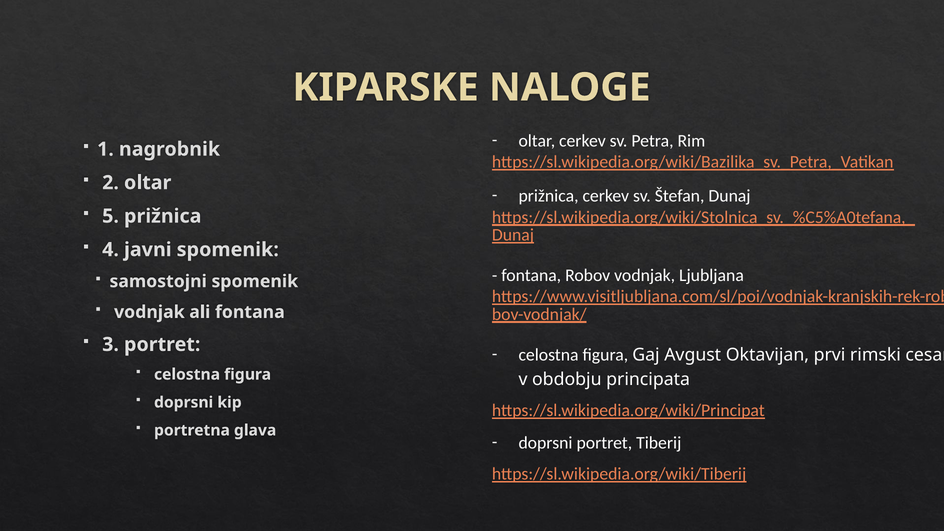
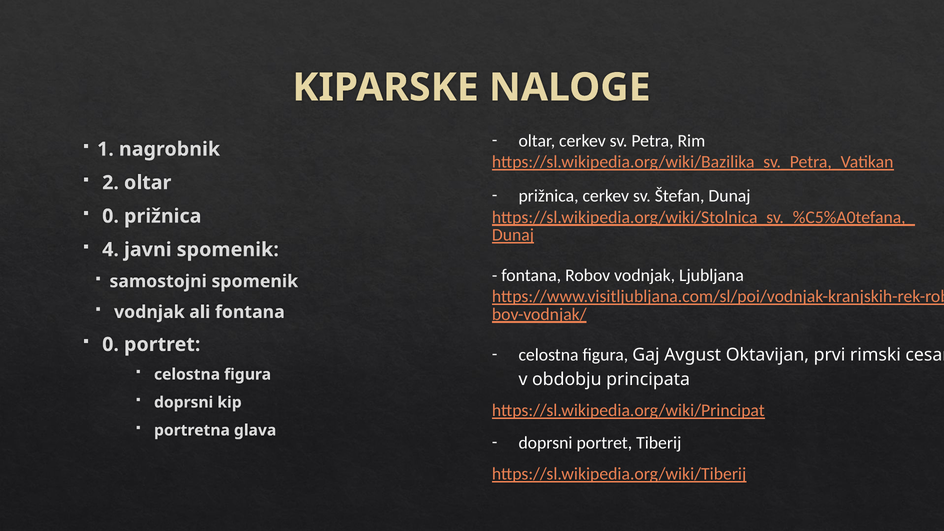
5 at (111, 216): 5 -> 0
3 at (111, 344): 3 -> 0
